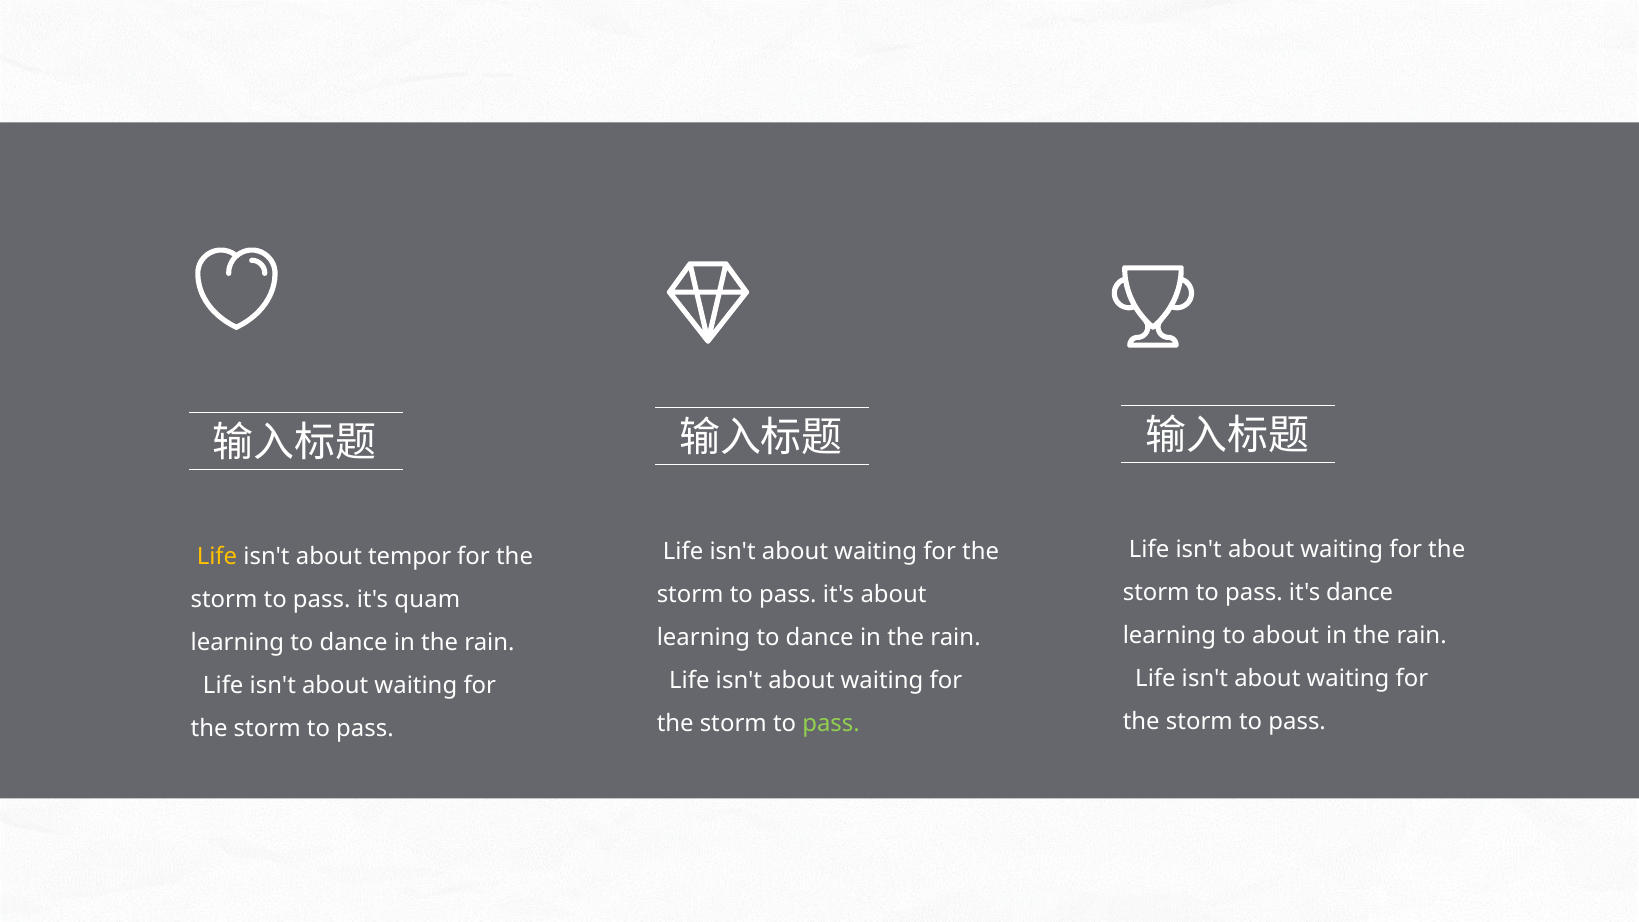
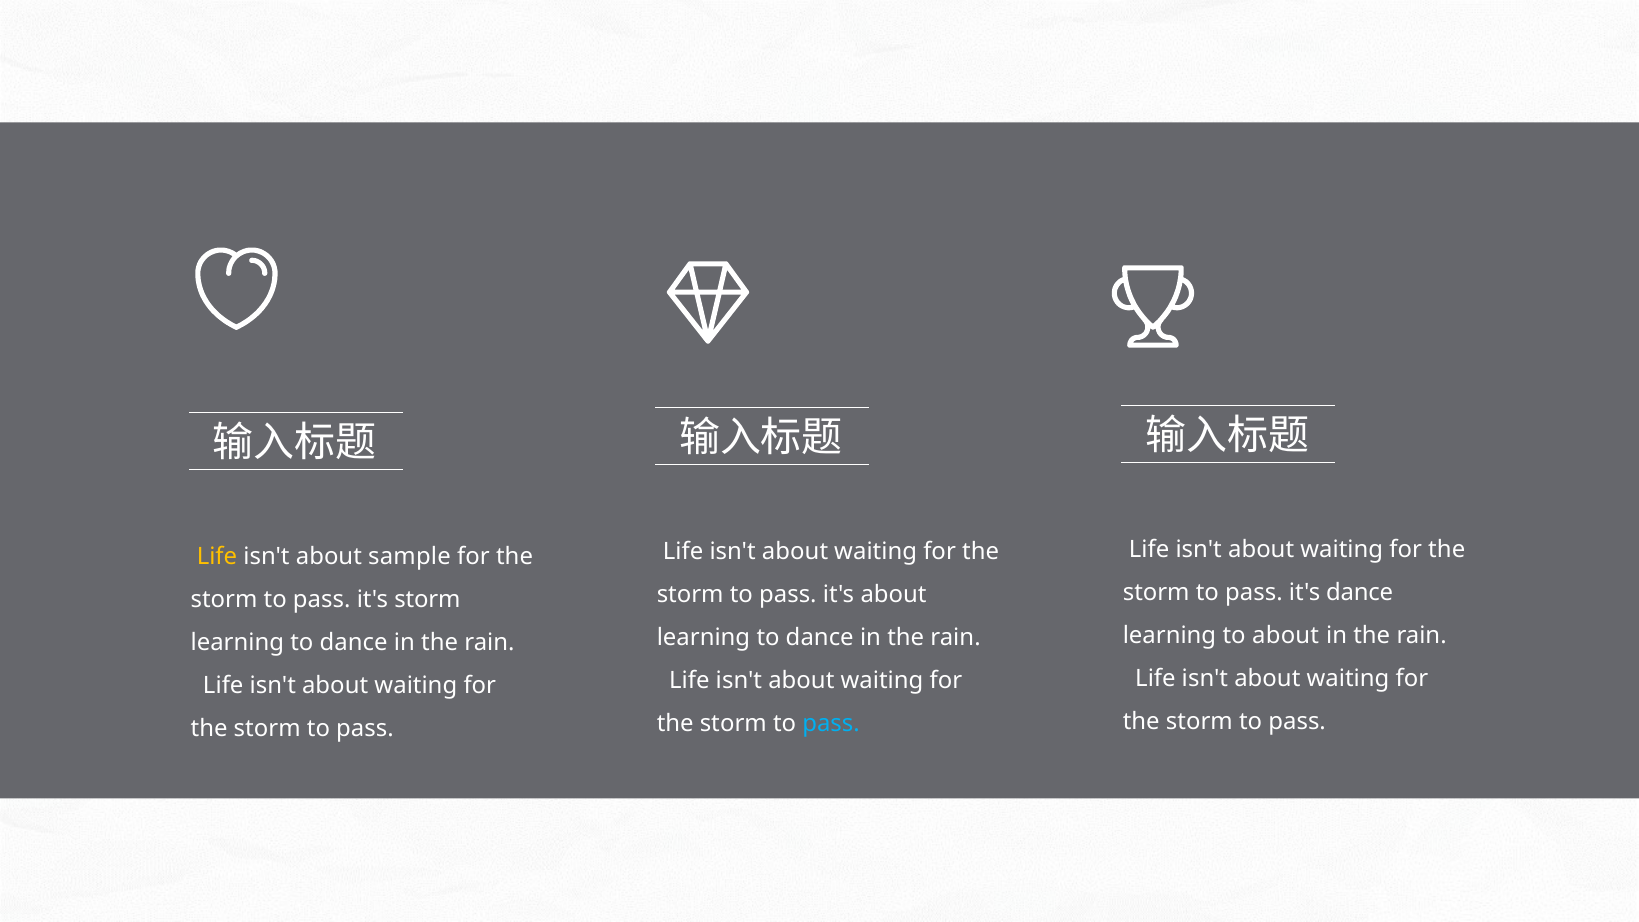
tempor: tempor -> sample
it's quam: quam -> storm
pass at (831, 724) colour: light green -> light blue
